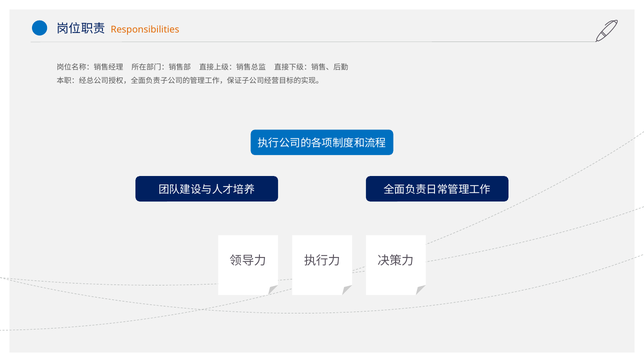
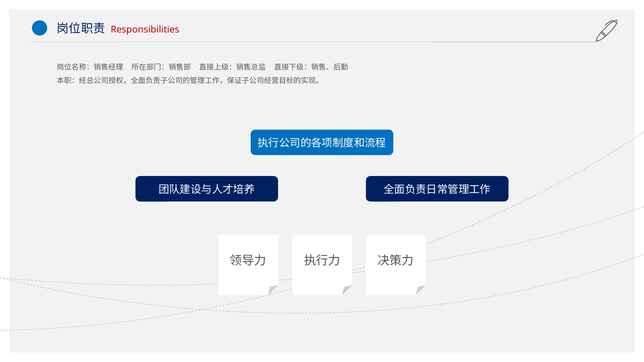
Responsibilities colour: orange -> red
